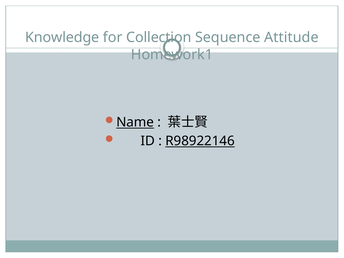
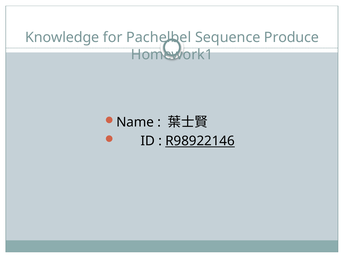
Collection: Collection -> Pachelbel
Attitude: Attitude -> Produce
Name underline: present -> none
